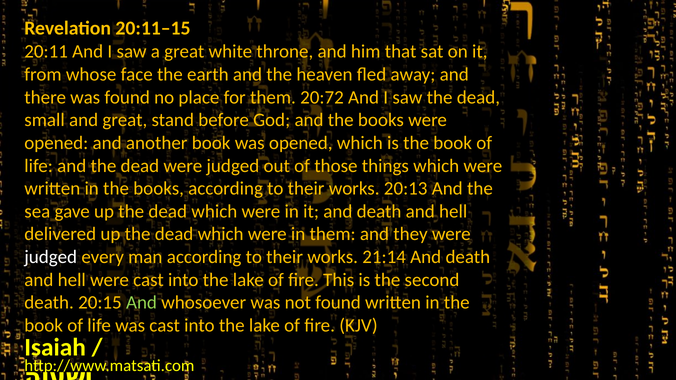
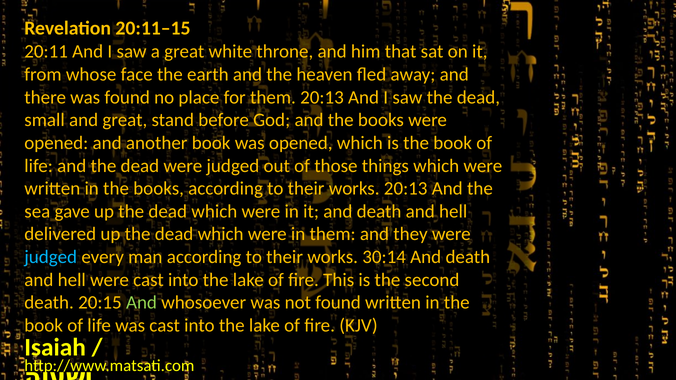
them 20:72: 20:72 -> 20:13
judged at (51, 257) colour: white -> light blue
21:14: 21:14 -> 30:14
